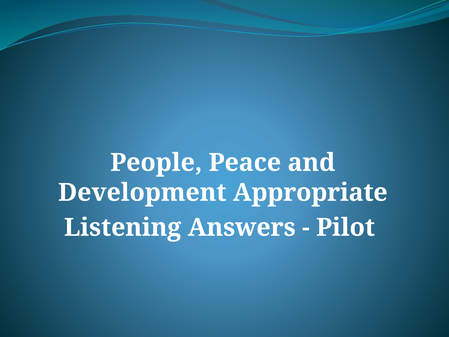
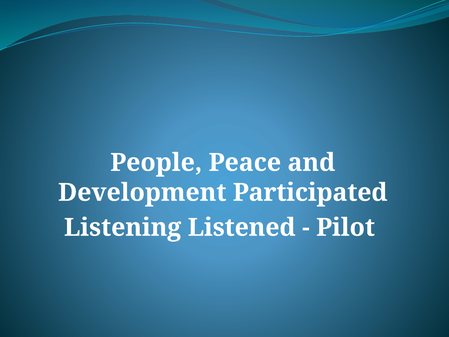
Appropriate: Appropriate -> Participated
Answers: Answers -> Listened
